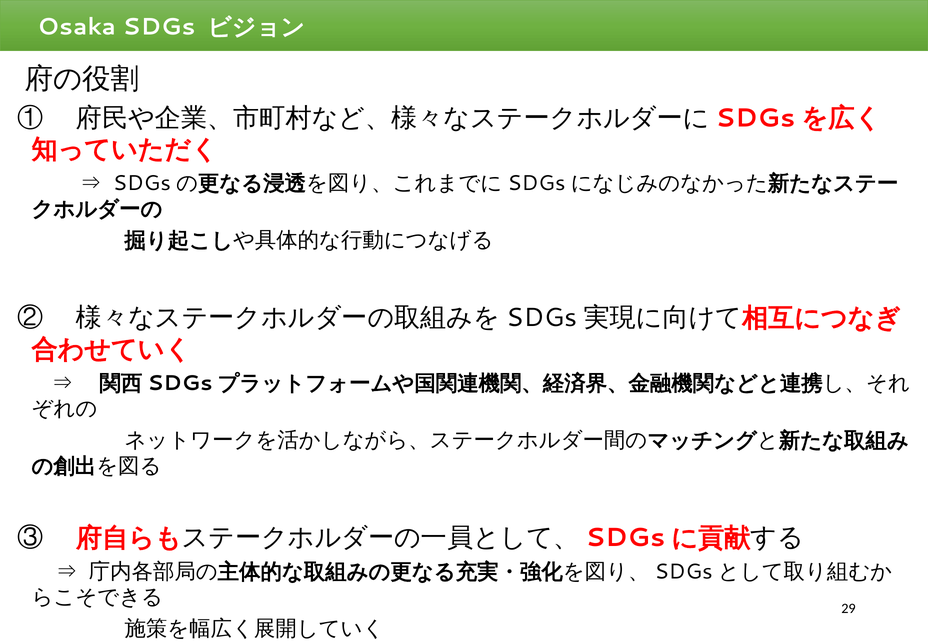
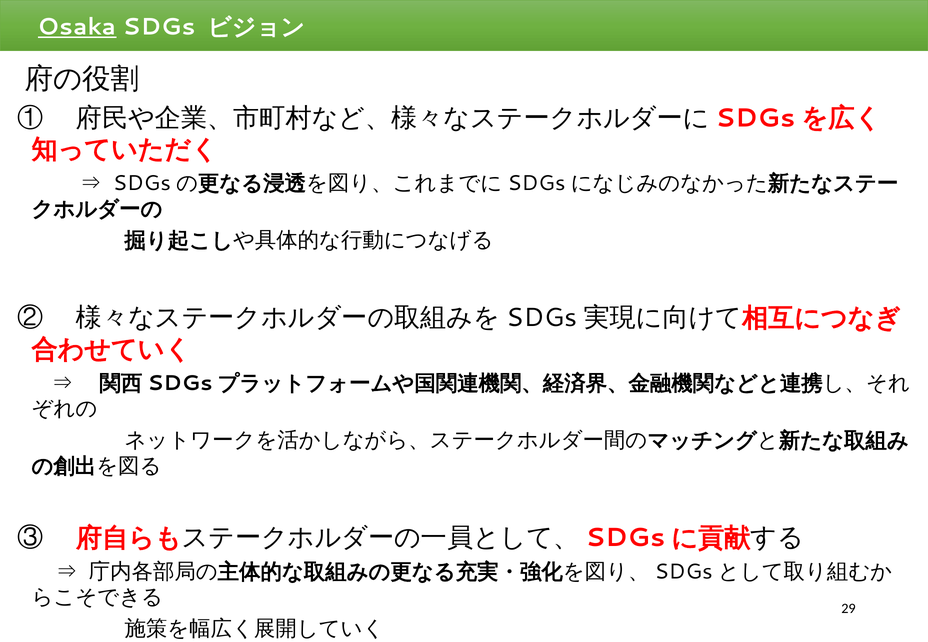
Osaka underline: none -> present
